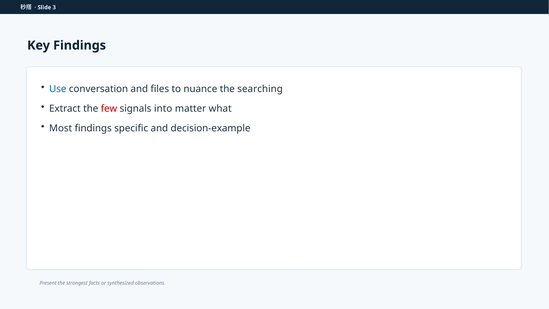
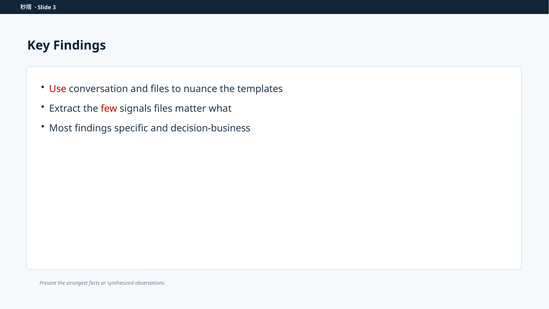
Use colour: blue -> red
searching: searching -> templates
signals into: into -> files
decision-example: decision-example -> decision-business
